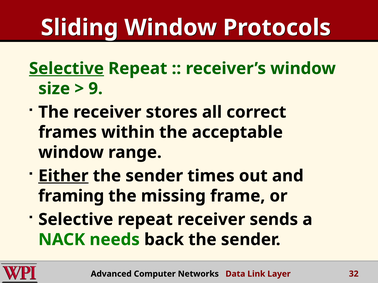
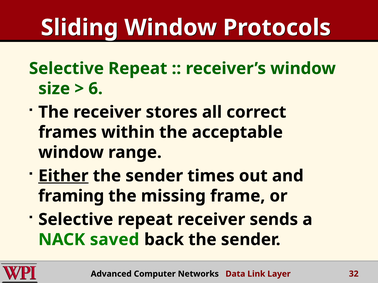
Selective at (66, 69) underline: present -> none
9: 9 -> 6
needs: needs -> saved
